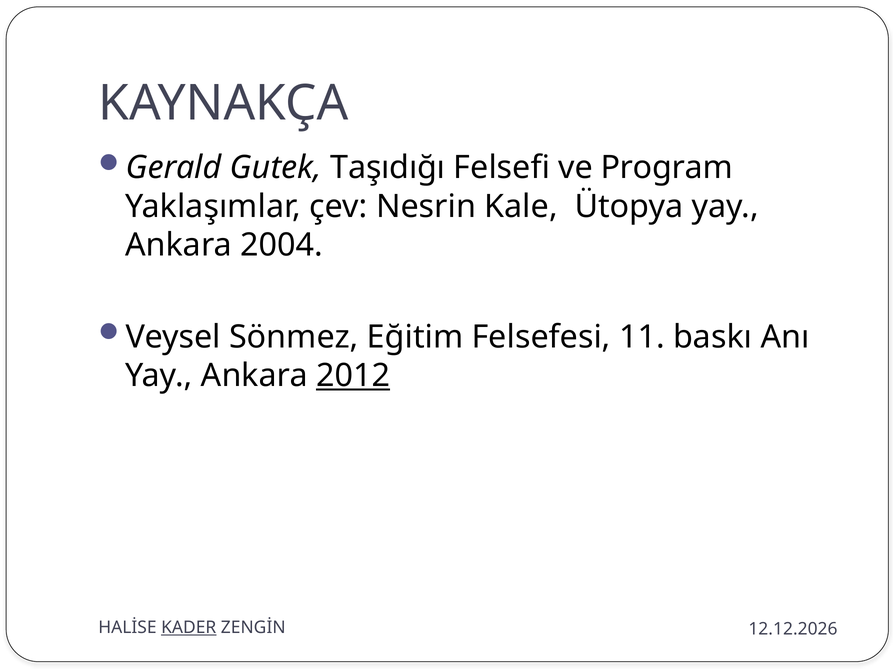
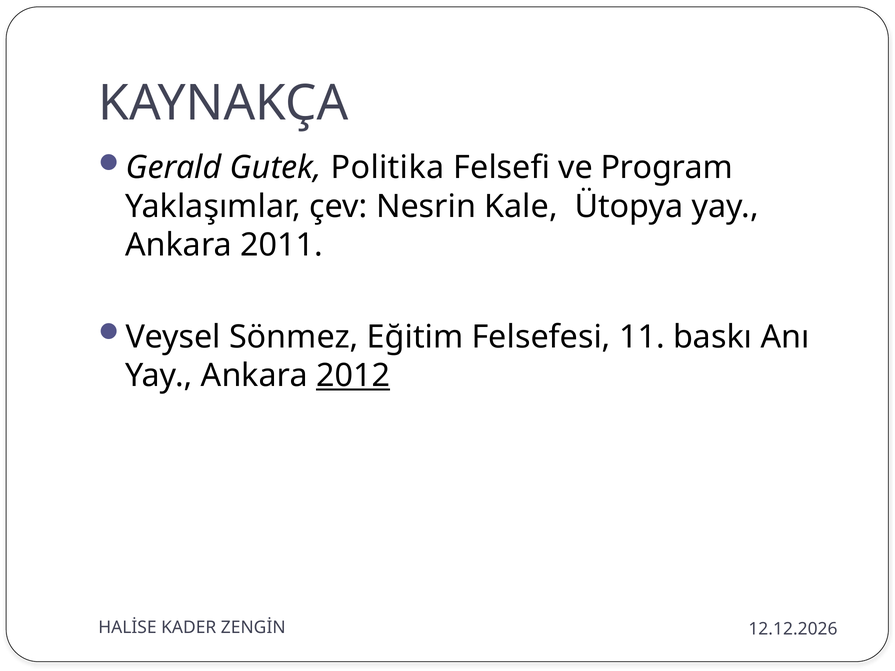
Taşıdığı: Taşıdığı -> Politika
2004: 2004 -> 2011
KADER underline: present -> none
